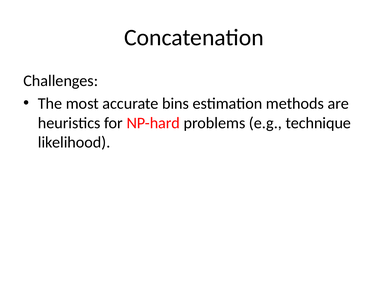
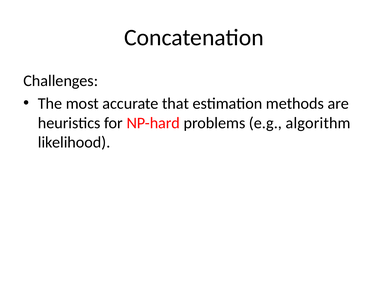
bins: bins -> that
technique: technique -> algorithm
